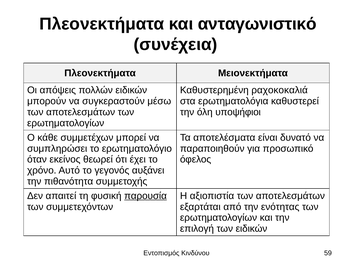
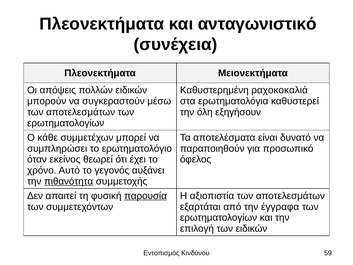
υποψήφιοι: υποψήφιοι -> εξηγήσουν
πιθανότητα underline: none -> present
ενότητας: ενότητας -> έγγραφα
